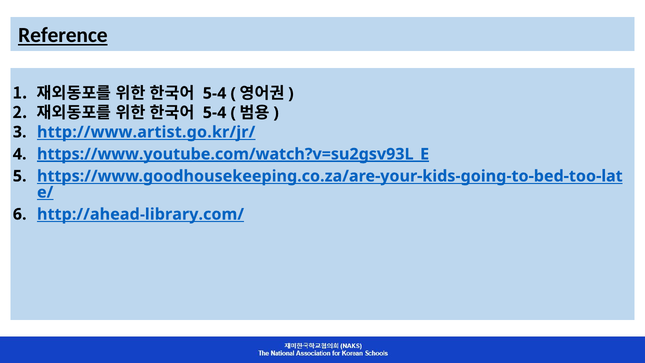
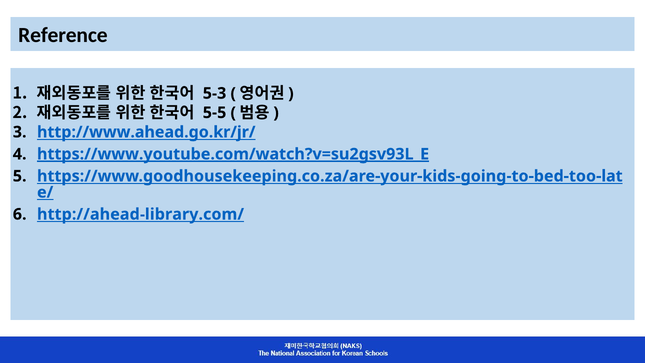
Reference underline: present -> none
5-4 at (215, 93): 5-4 -> 5-3
5-4 at (215, 113): 5-4 -> 5-5
http://www.artist.go.kr/jr/: http://www.artist.go.kr/jr/ -> http://www.ahead.go.kr/jr/
